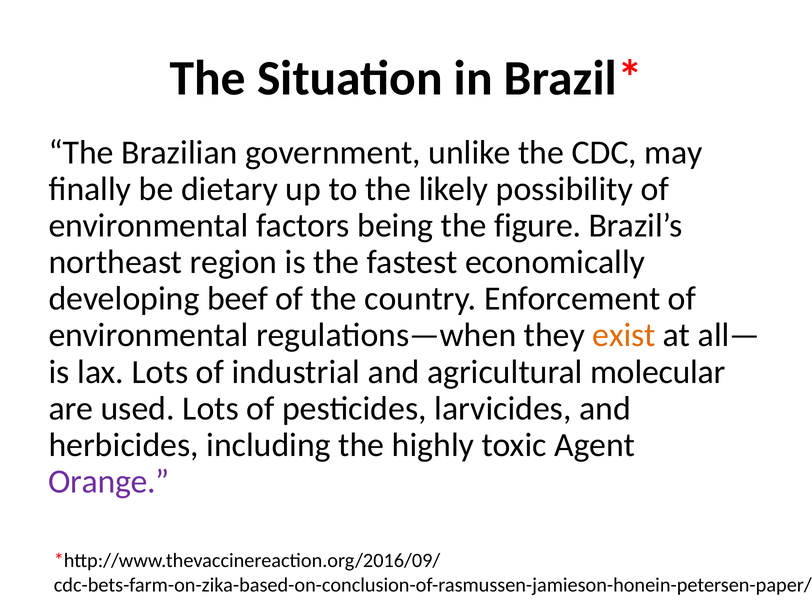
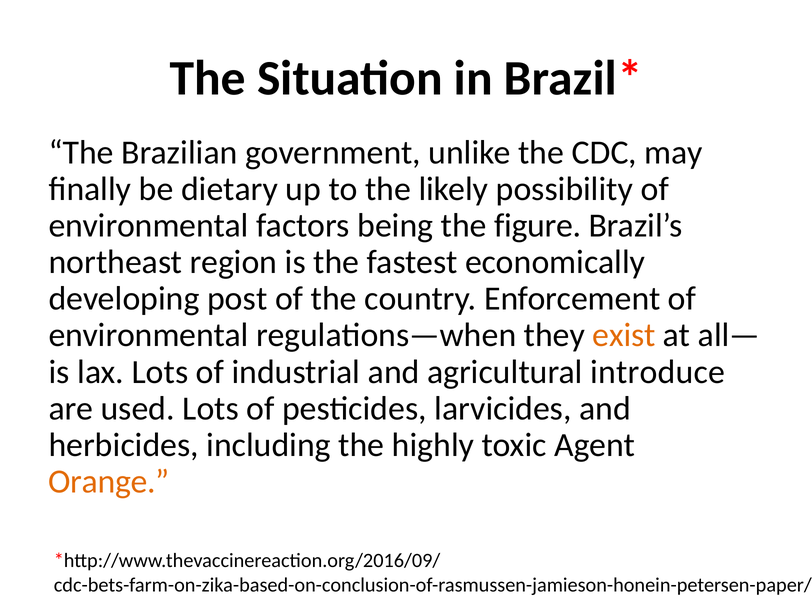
beef: beef -> post
molecular: molecular -> introduce
Orange colour: purple -> orange
